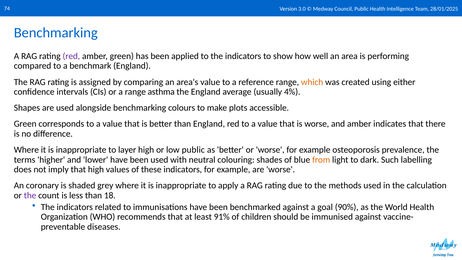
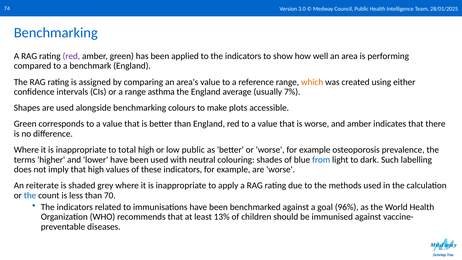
4%: 4% -> 7%
layer: layer -> total
from colour: orange -> blue
coronary: coronary -> reiterate
the at (30, 195) colour: purple -> blue
18: 18 -> 70
90%: 90% -> 96%
91%: 91% -> 13%
